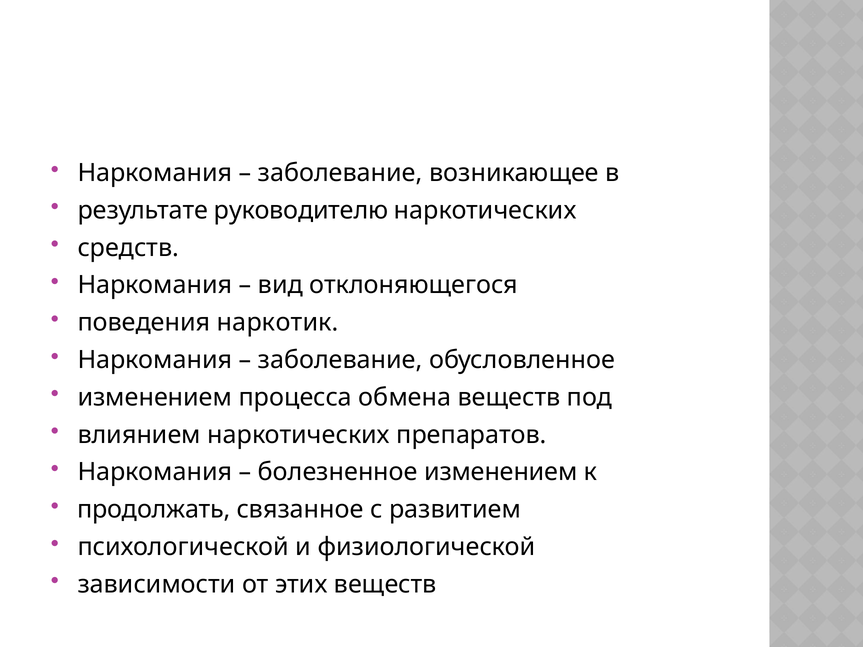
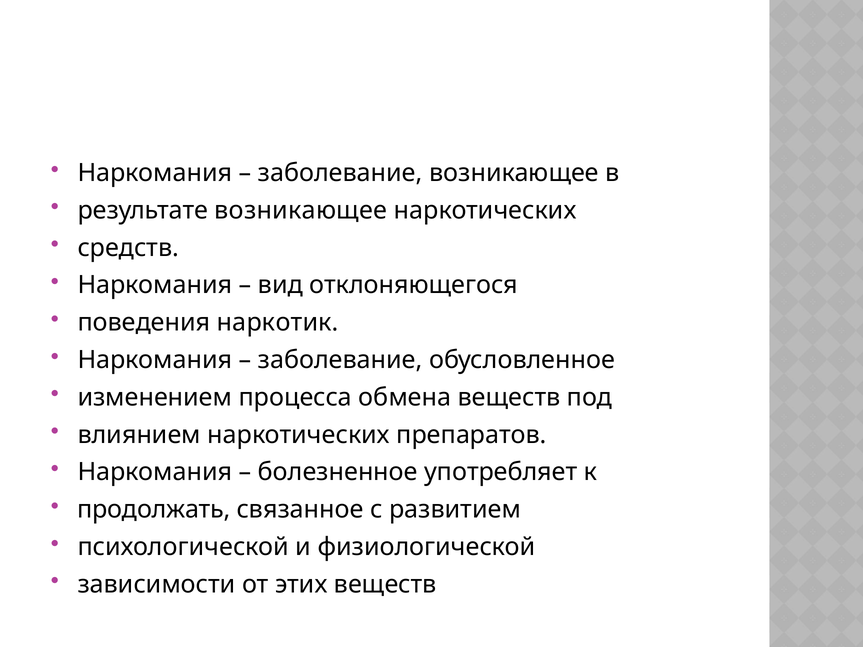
результате руководителю: руководителю -> возникающее
болезненное изменением: изменением -> употребляет
